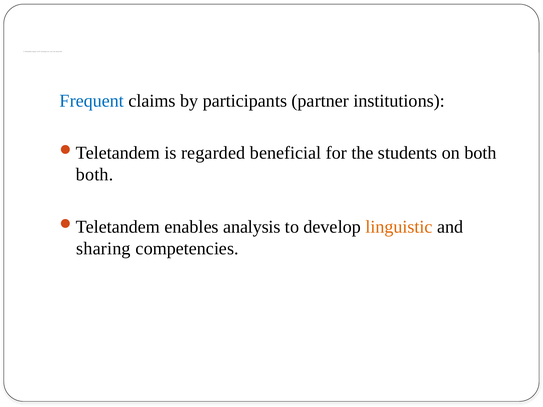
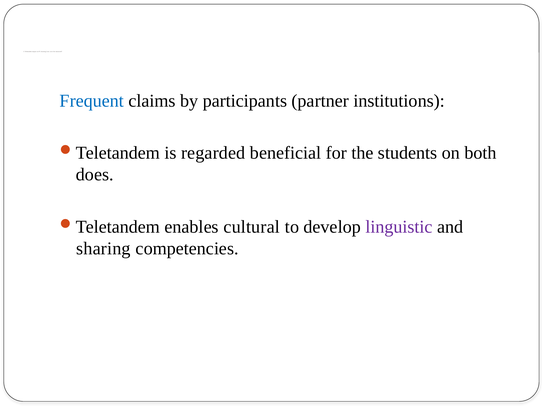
both at (95, 175): both -> does
analysis: analysis -> cultural
linguistic colour: orange -> purple
